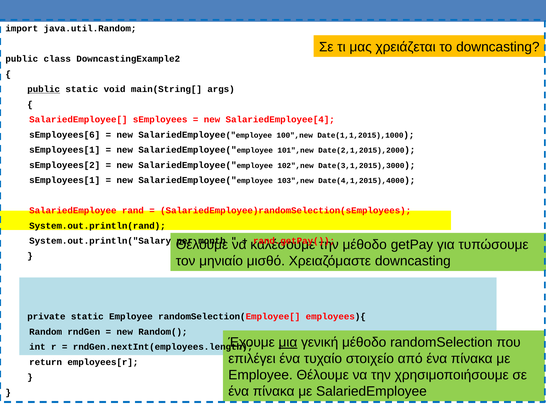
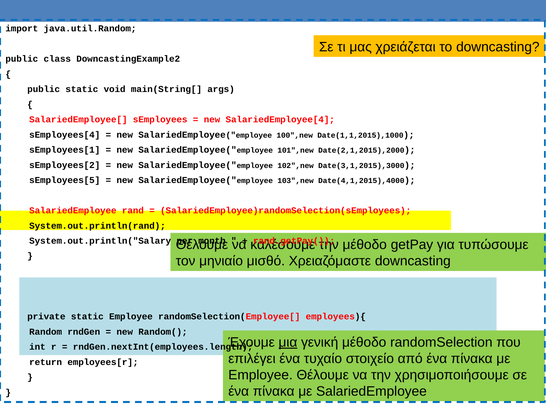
public at (44, 89) underline: present -> none
sEmployees[6: sEmployees[6 -> sEmployees[4
sEmployees[1 at (65, 180): sEmployees[1 -> sEmployees[5
